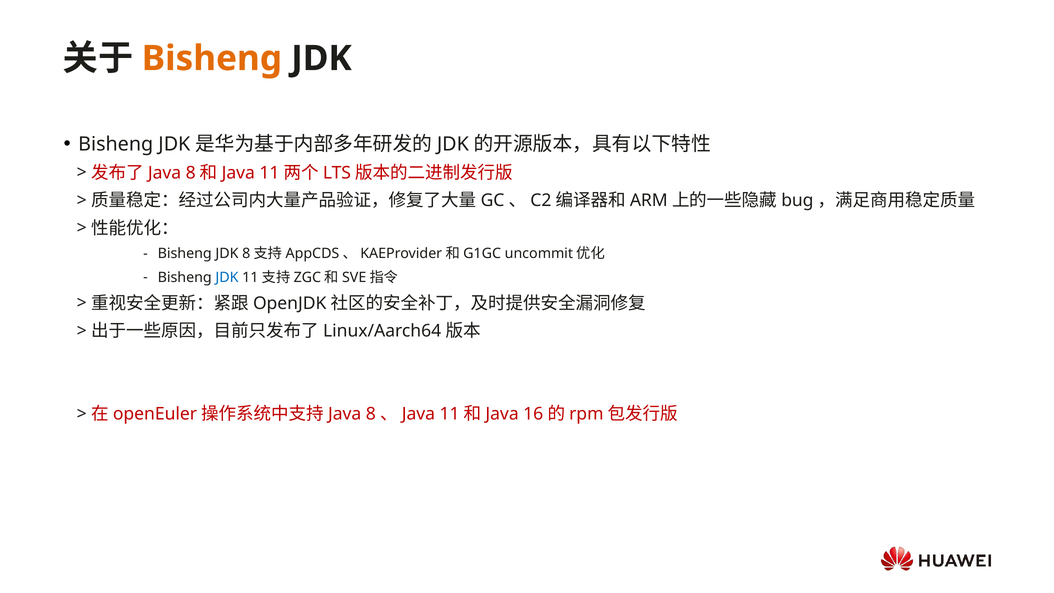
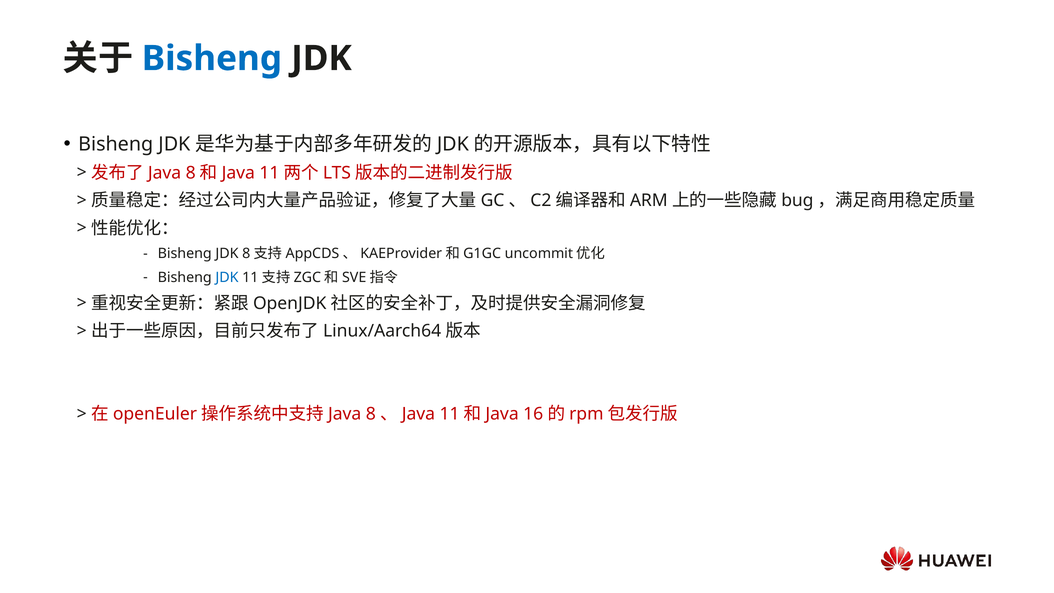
Bisheng at (212, 58) colour: orange -> blue
